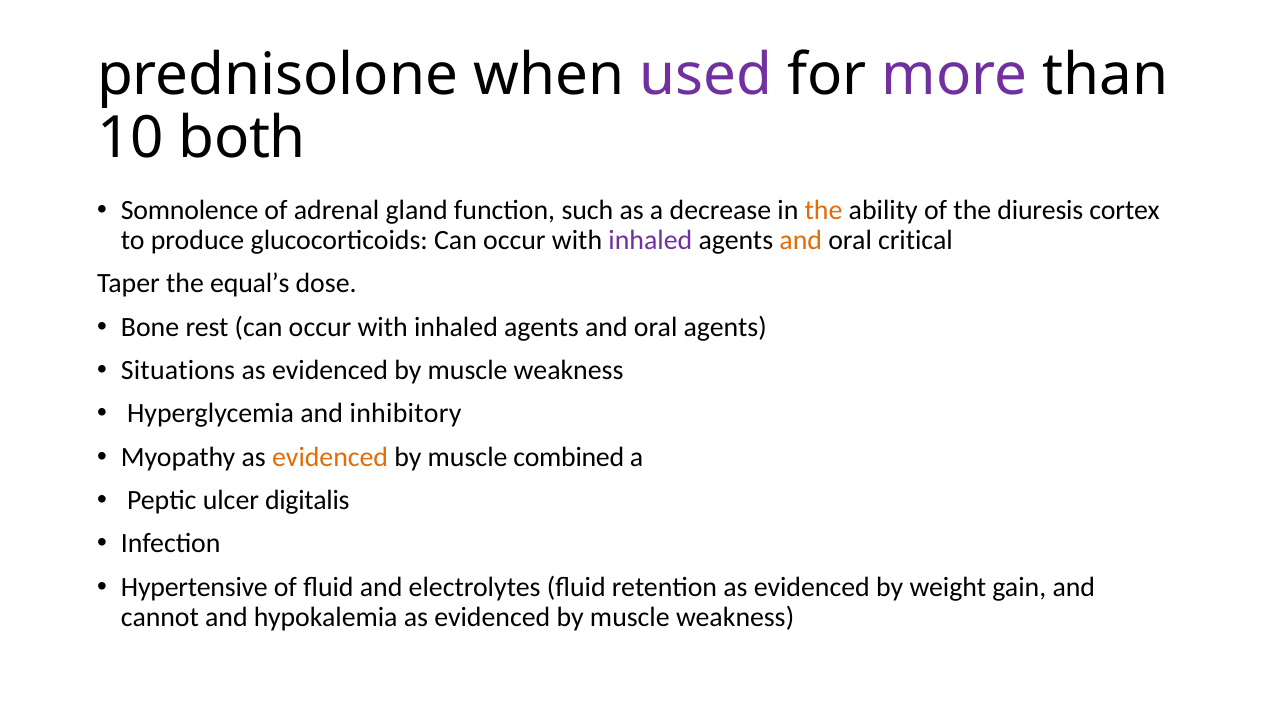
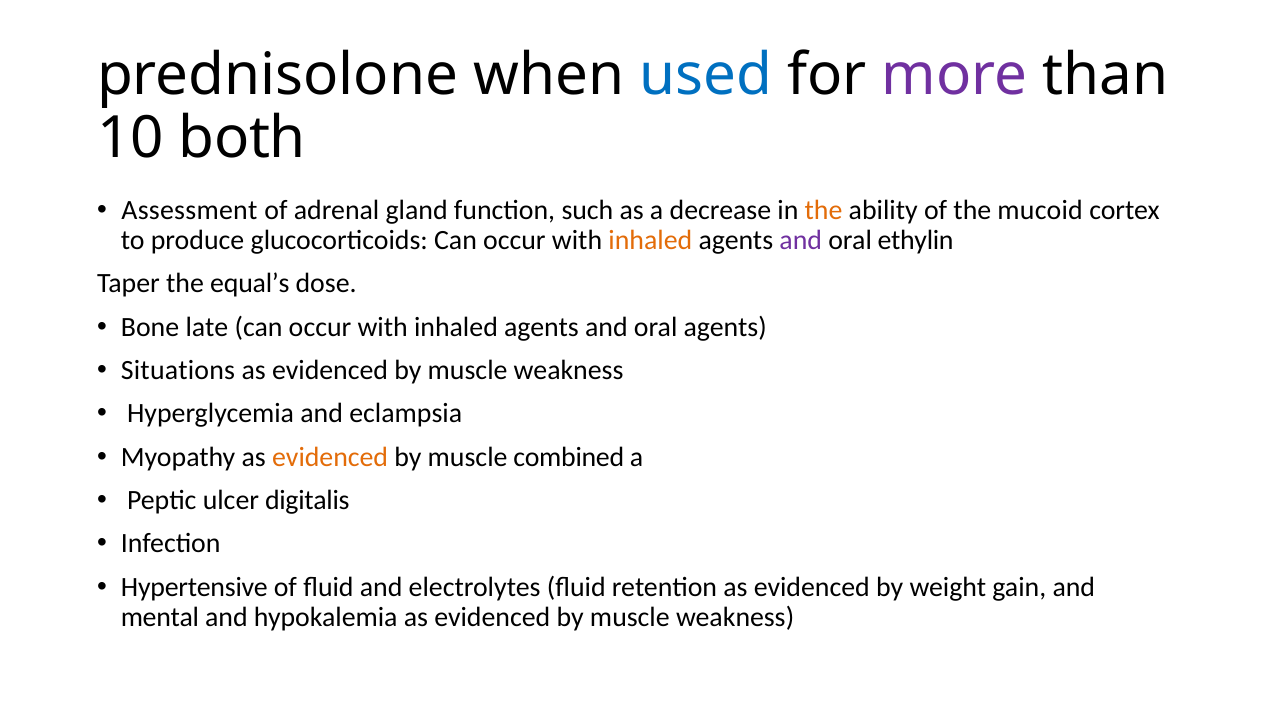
used colour: purple -> blue
Somnolence: Somnolence -> Assessment
diuresis: diuresis -> mucoid
inhaled at (650, 240) colour: purple -> orange
and at (801, 240) colour: orange -> purple
critical: critical -> ethylin
rest: rest -> late
inhibitory: inhibitory -> eclampsia
cannot: cannot -> mental
